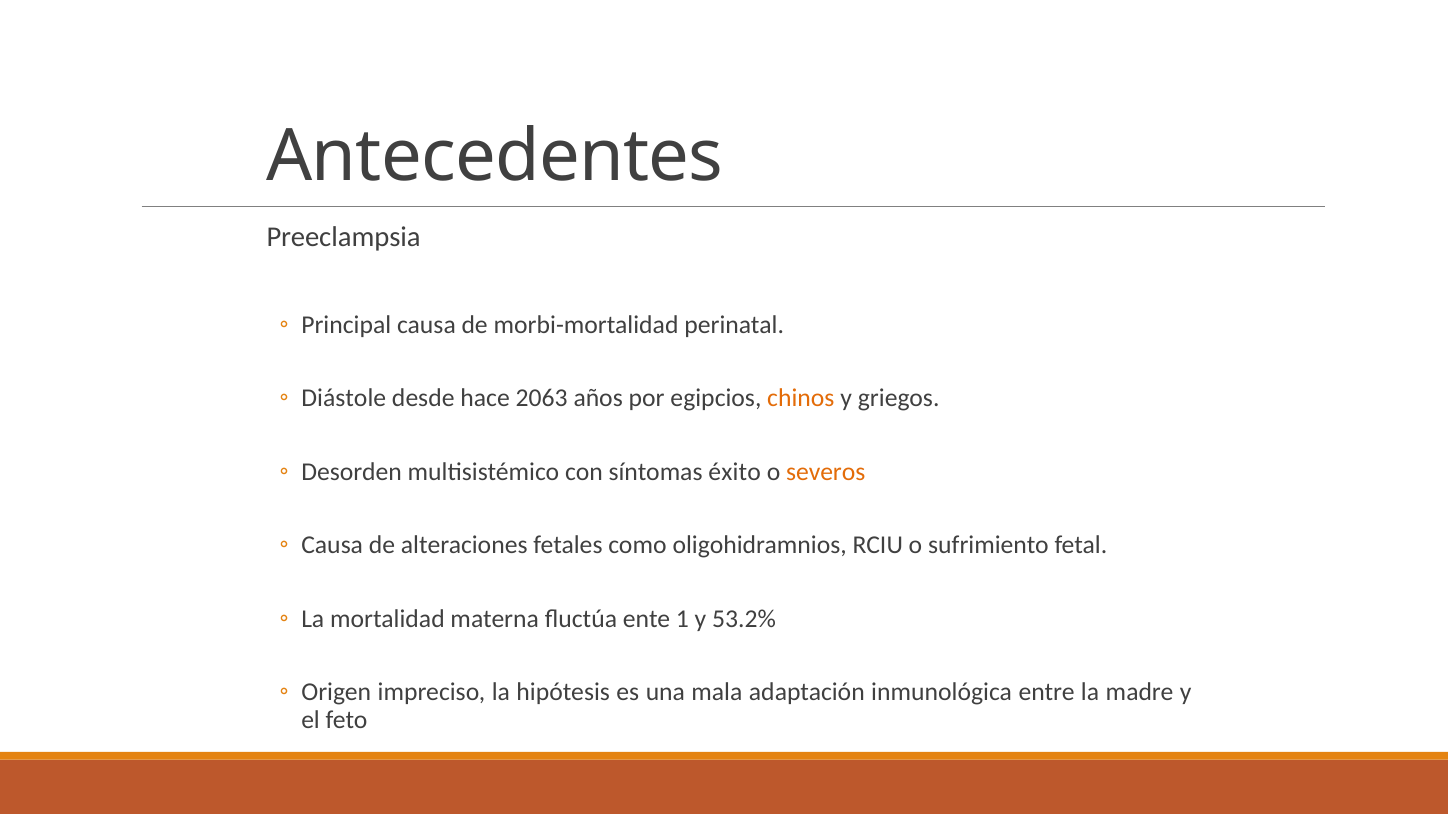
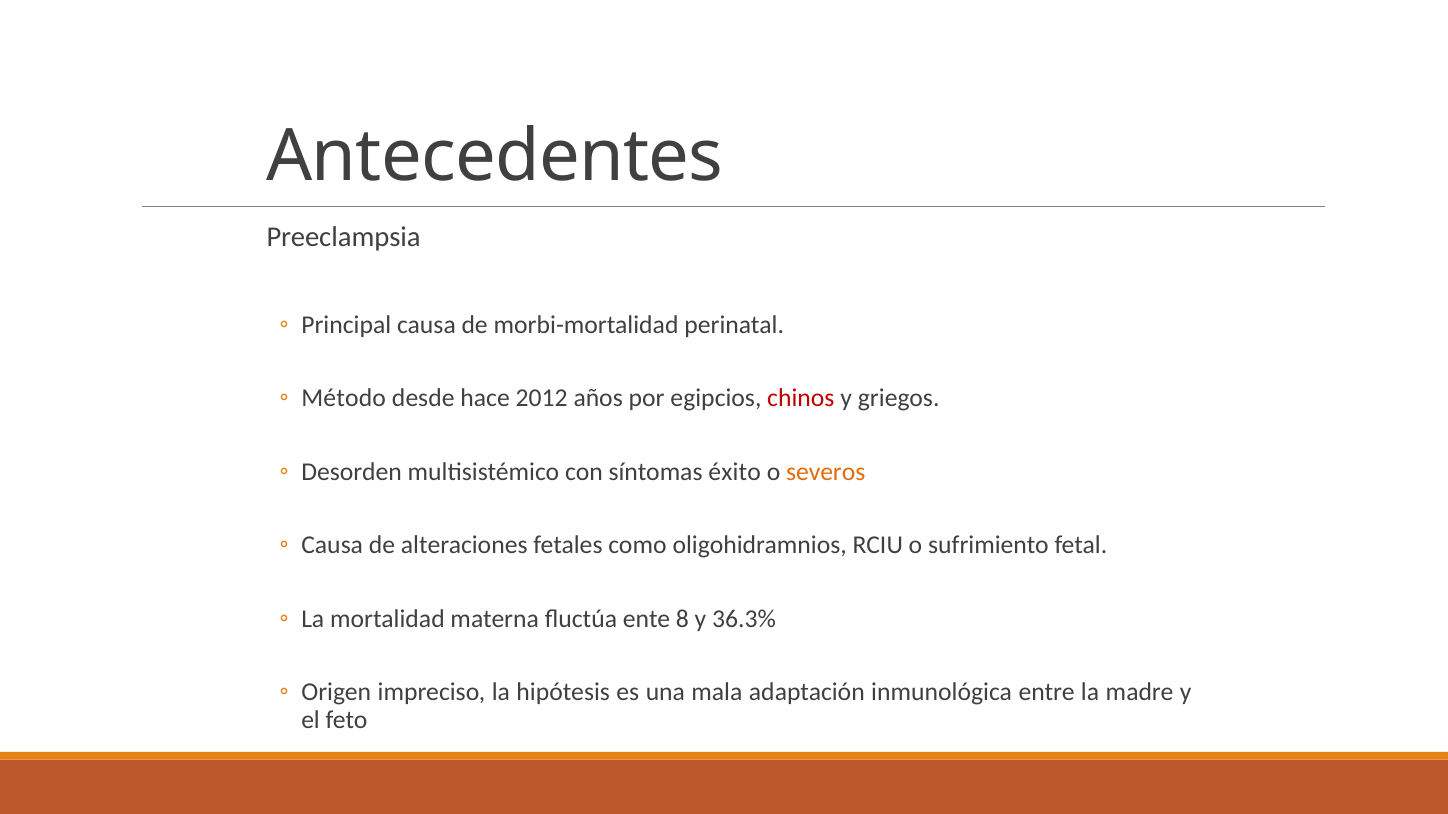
Diástole: Diástole -> Método
2063: 2063 -> 2012
chinos colour: orange -> red
1: 1 -> 8
53.2%: 53.2% -> 36.3%
